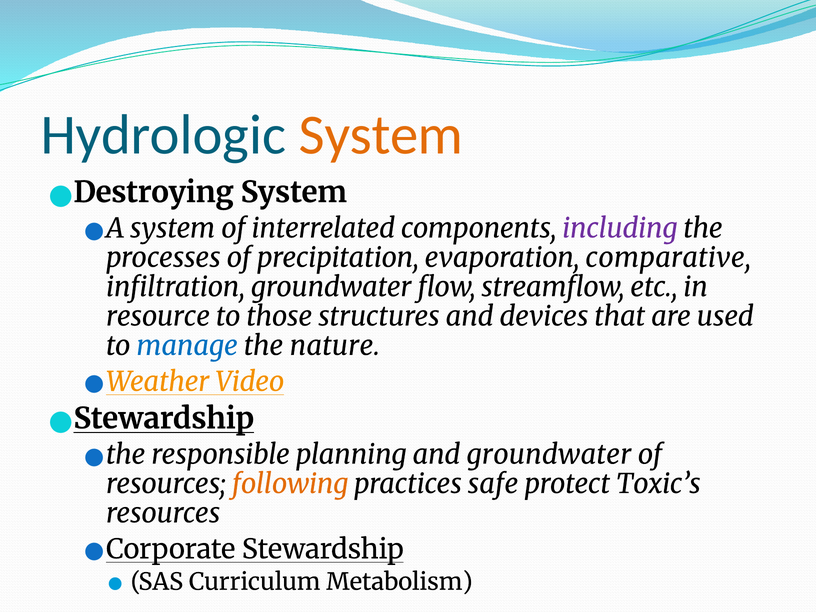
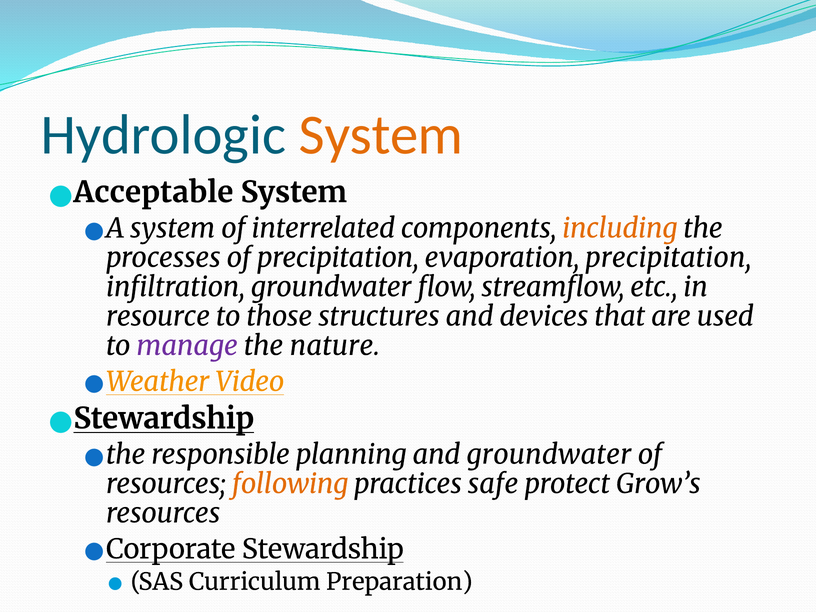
Destroying: Destroying -> Acceptable
including colour: purple -> orange
evaporation comparative: comparative -> precipitation
manage colour: blue -> purple
Toxic’s: Toxic’s -> Grow’s
Metabolism: Metabolism -> Preparation
